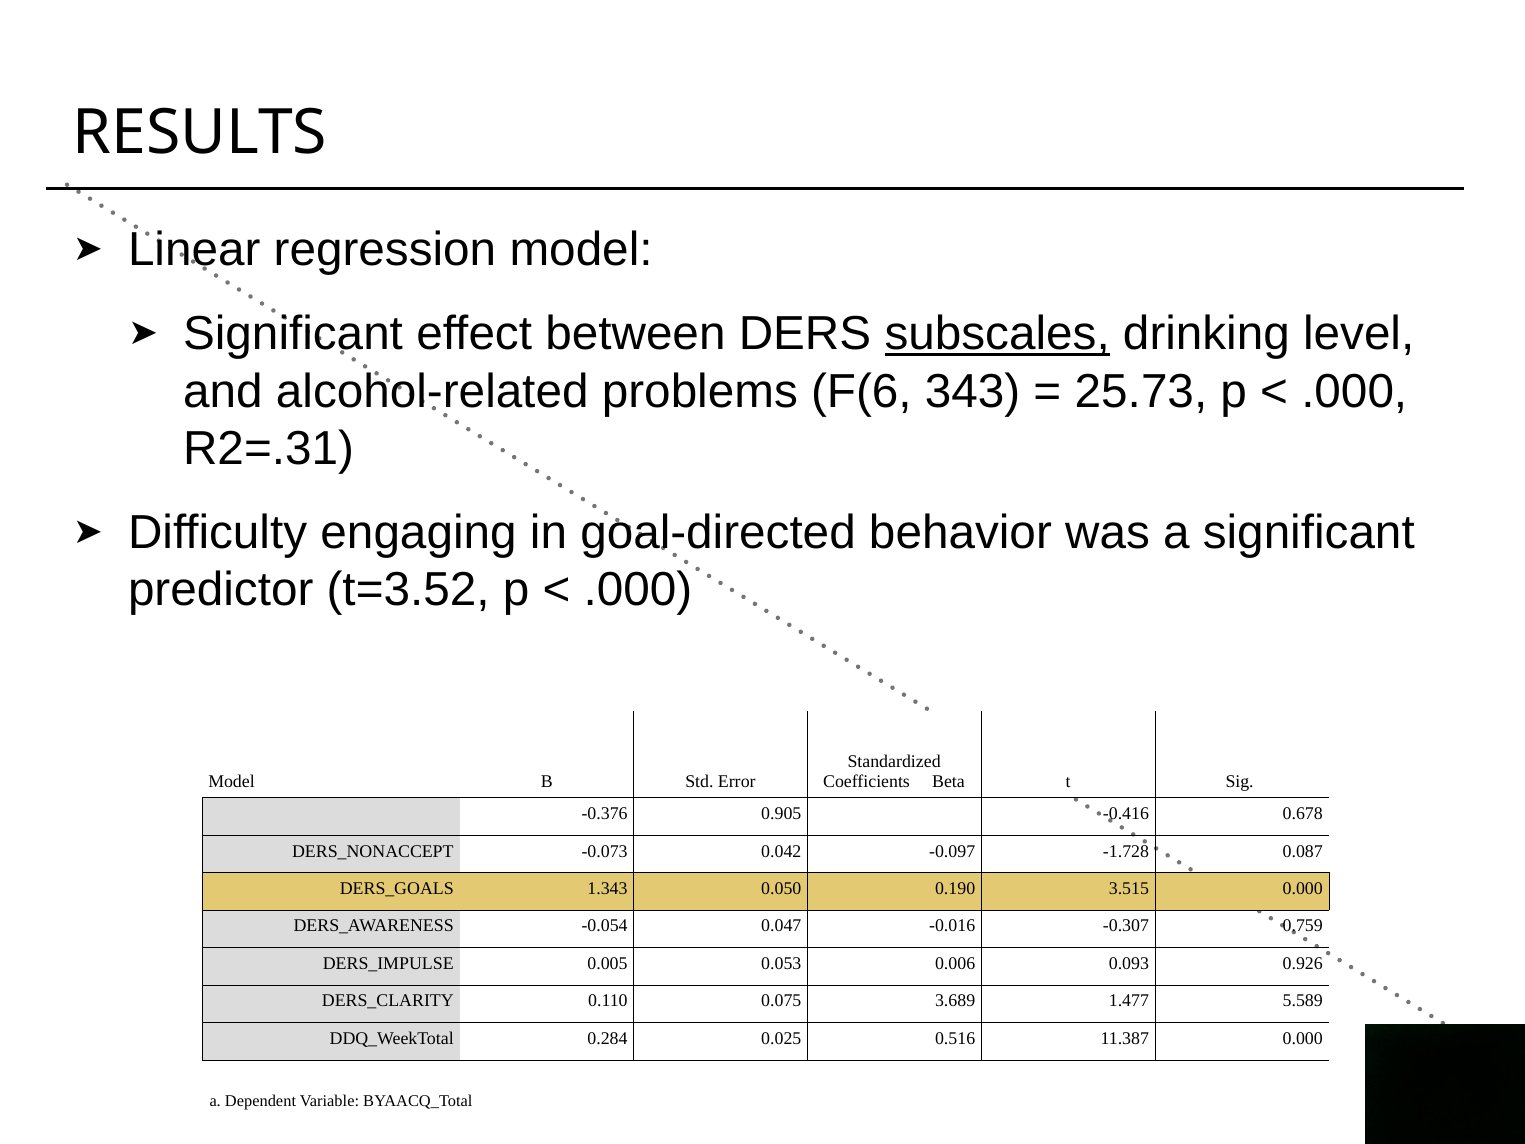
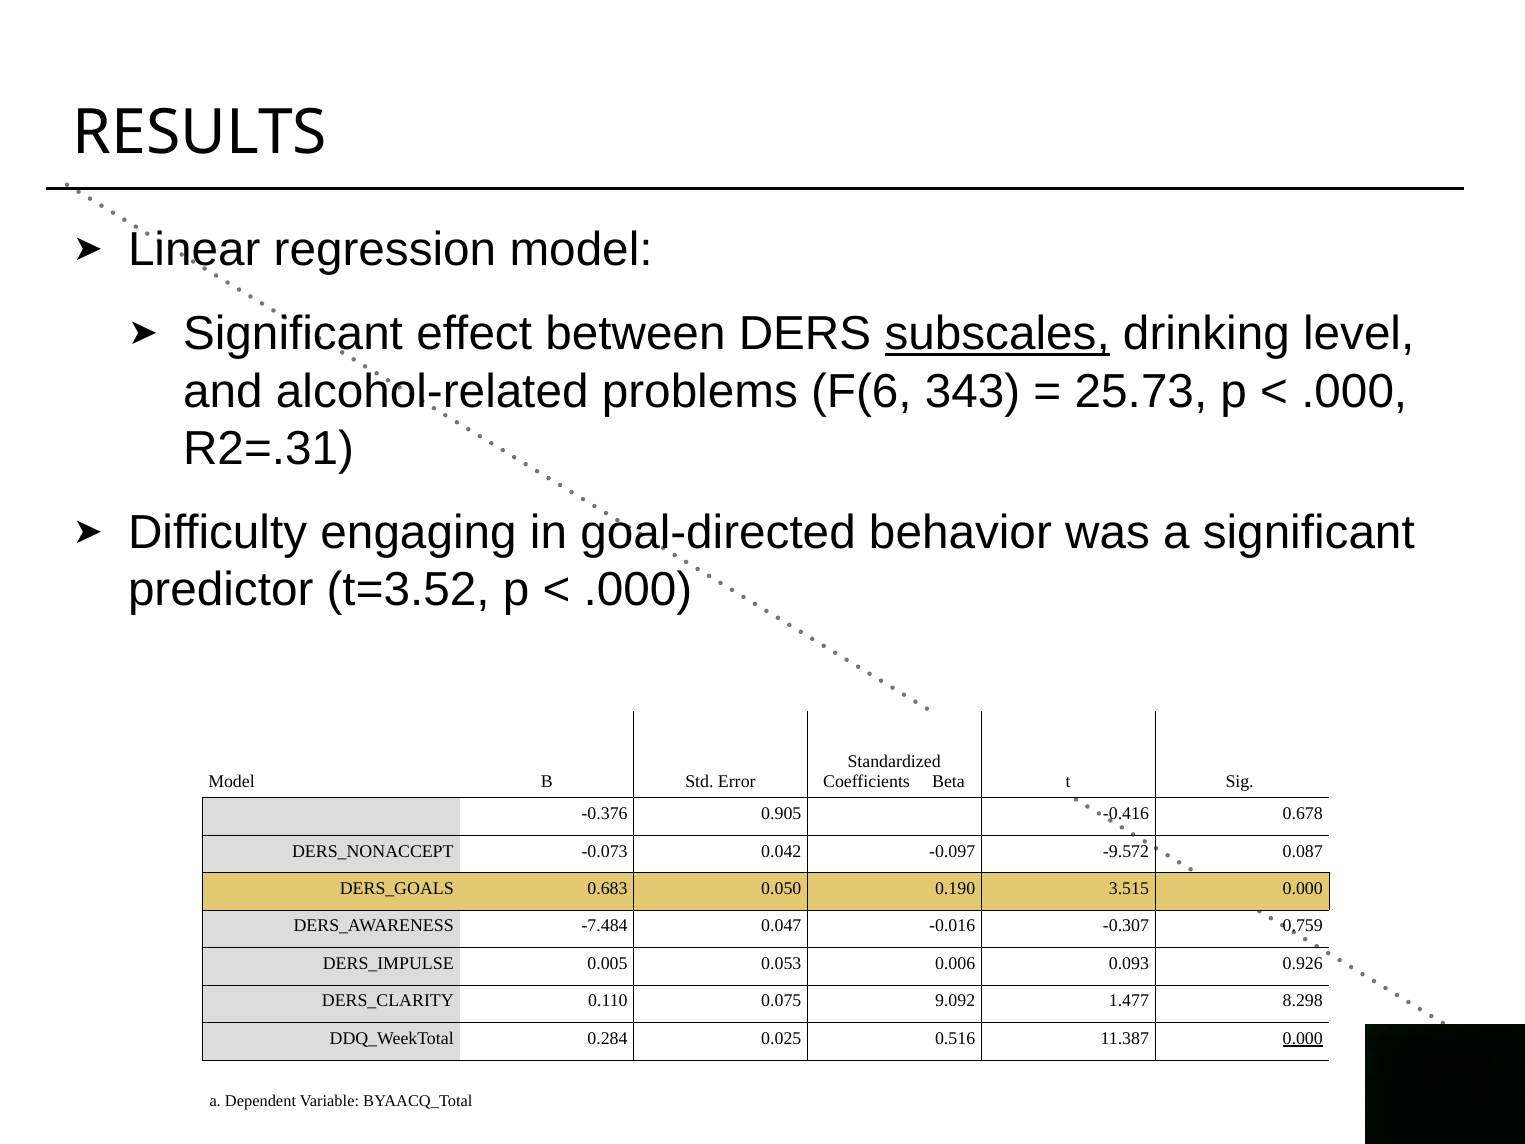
-1.728: -1.728 -> -9.572
1.343: 1.343 -> 0.683
-0.054: -0.054 -> -7.484
3.689: 3.689 -> 9.092
5.589: 5.589 -> 8.298
0.000 at (1303, 1038) underline: none -> present
